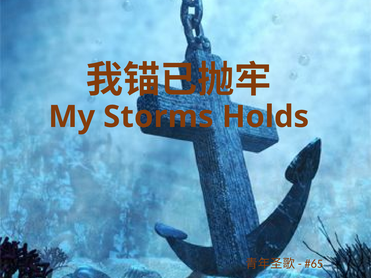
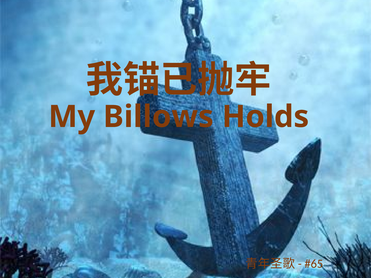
Storms: Storms -> Billows
